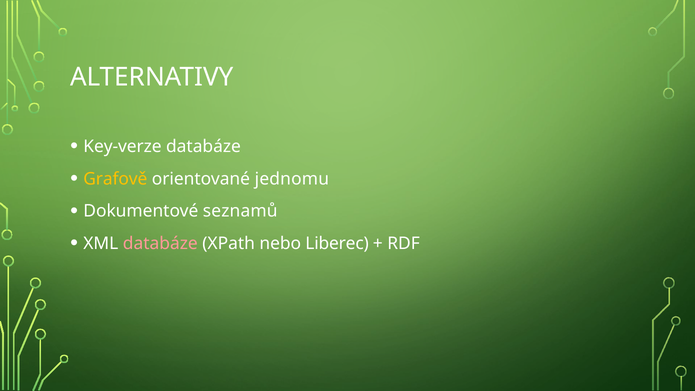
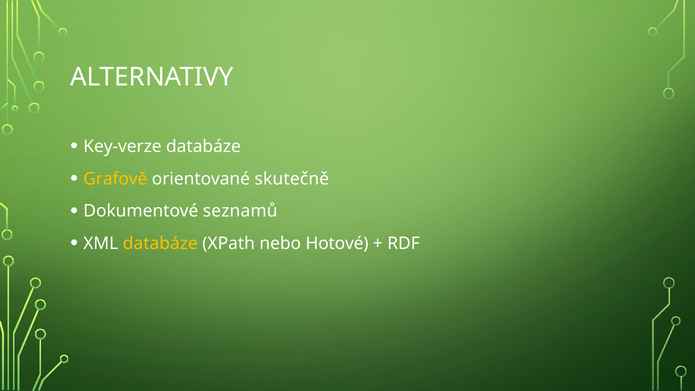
jednomu: jednomu -> skutečně
databáze at (160, 243) colour: pink -> yellow
Liberec: Liberec -> Hotové
